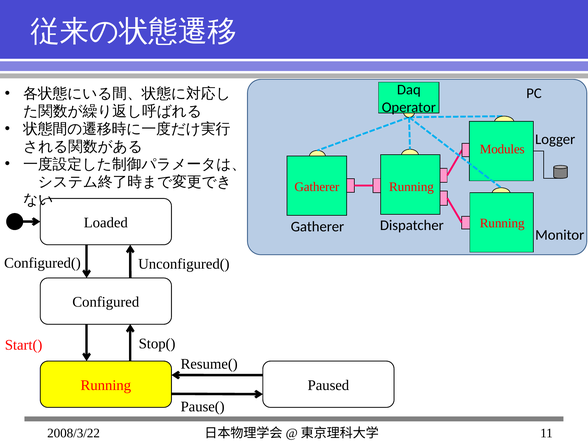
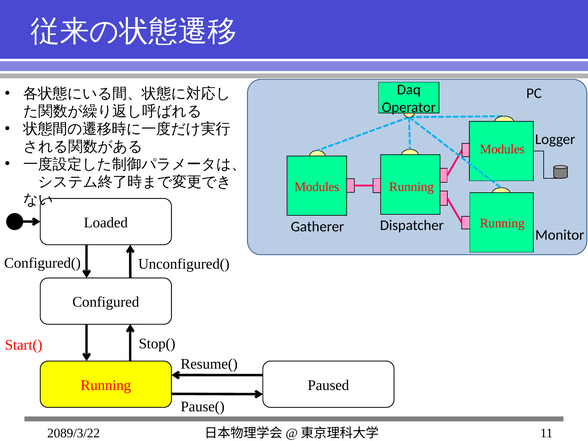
Gatherer at (317, 187): Gatherer -> Modules
2008/3/22: 2008/3/22 -> 2089/3/22
